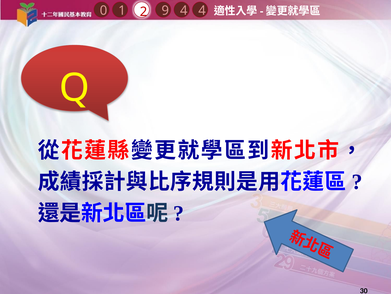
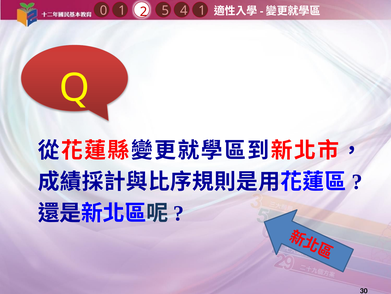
4 4: 4 -> 1
9: 9 -> 5
